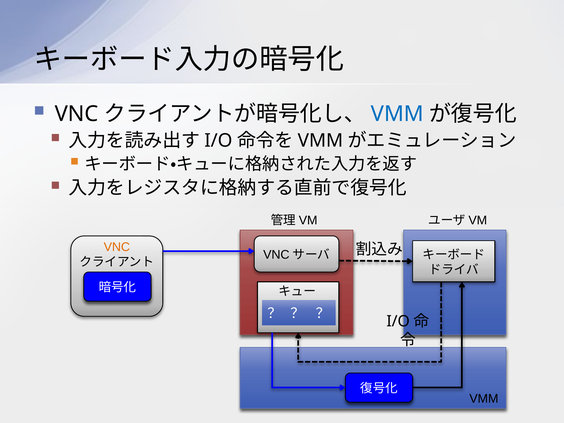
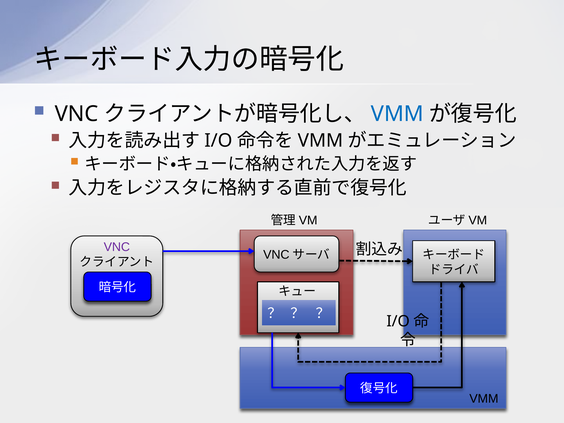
VNC at (117, 247) colour: orange -> purple
